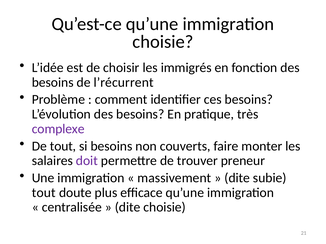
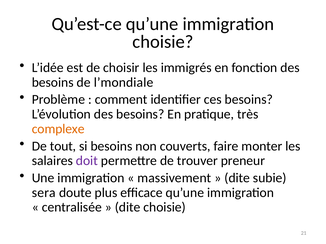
l’récurrent: l’récurrent -> l’mondiale
complexe colour: purple -> orange
tout at (44, 193): tout -> sera
